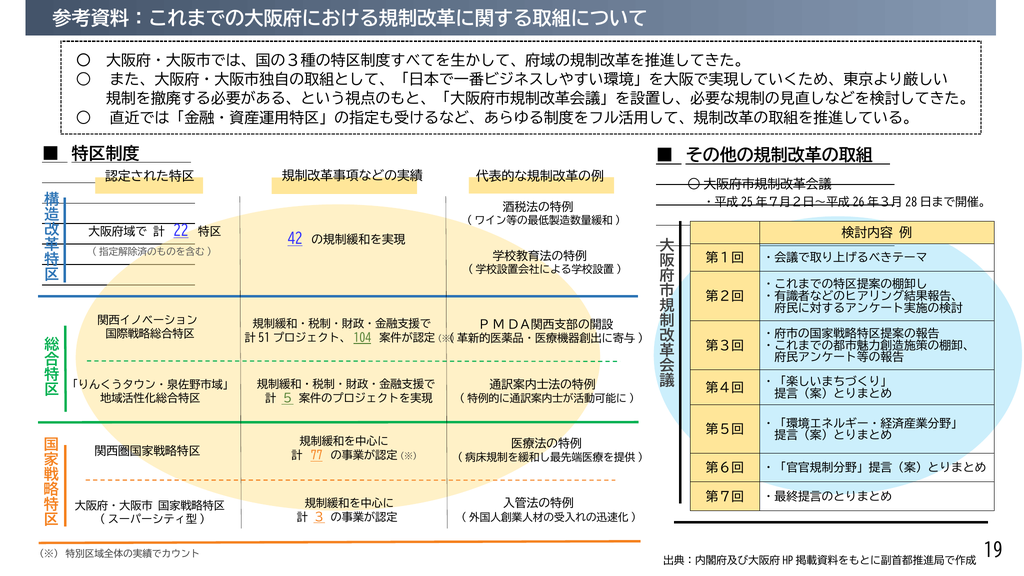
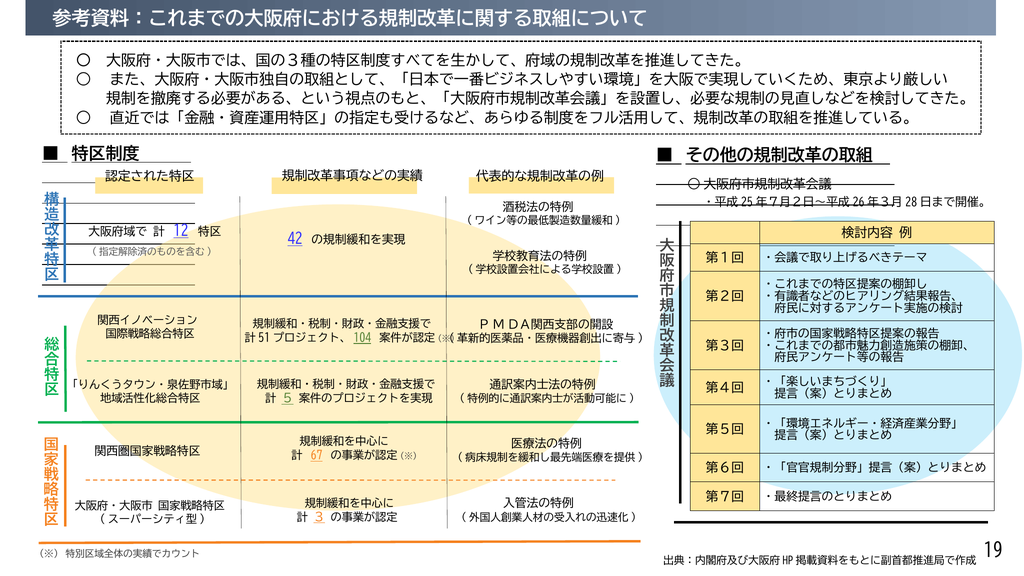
22: 22 -> 12
77: 77 -> 67
